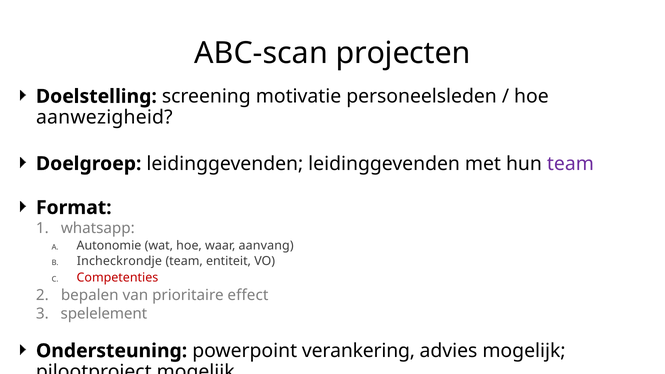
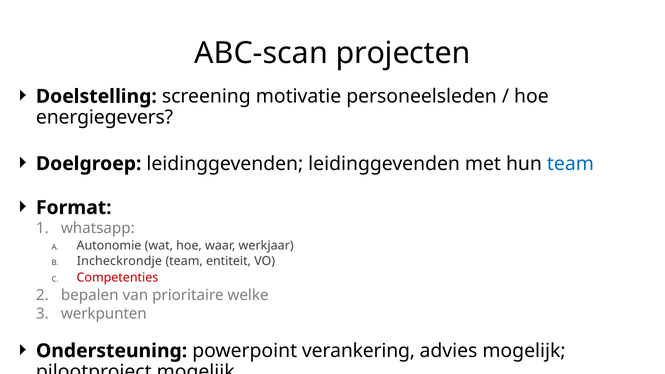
aanwezigheid: aanwezigheid -> energiegevers
team at (570, 164) colour: purple -> blue
aanvang: aanvang -> werkjaar
effect: effect -> welke
spelelement: spelelement -> werkpunten
